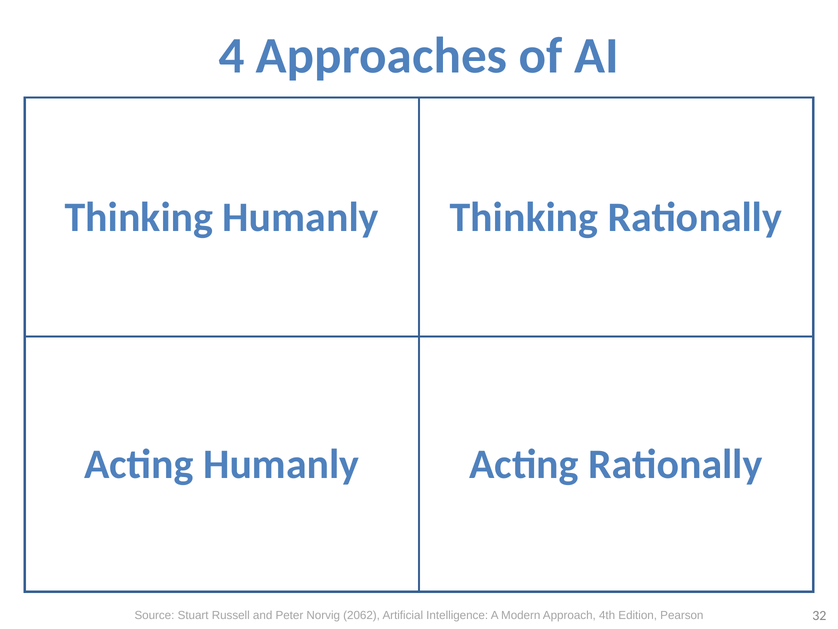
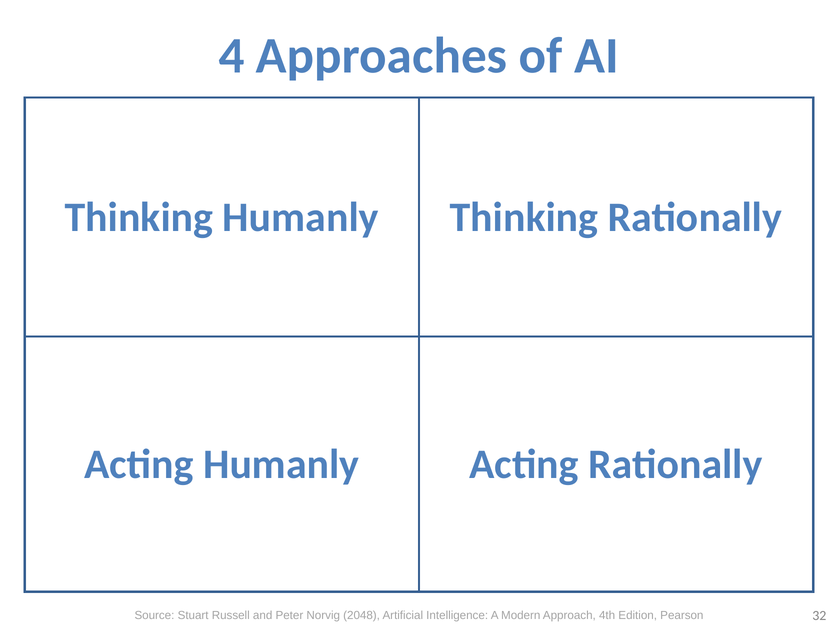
2062: 2062 -> 2048
